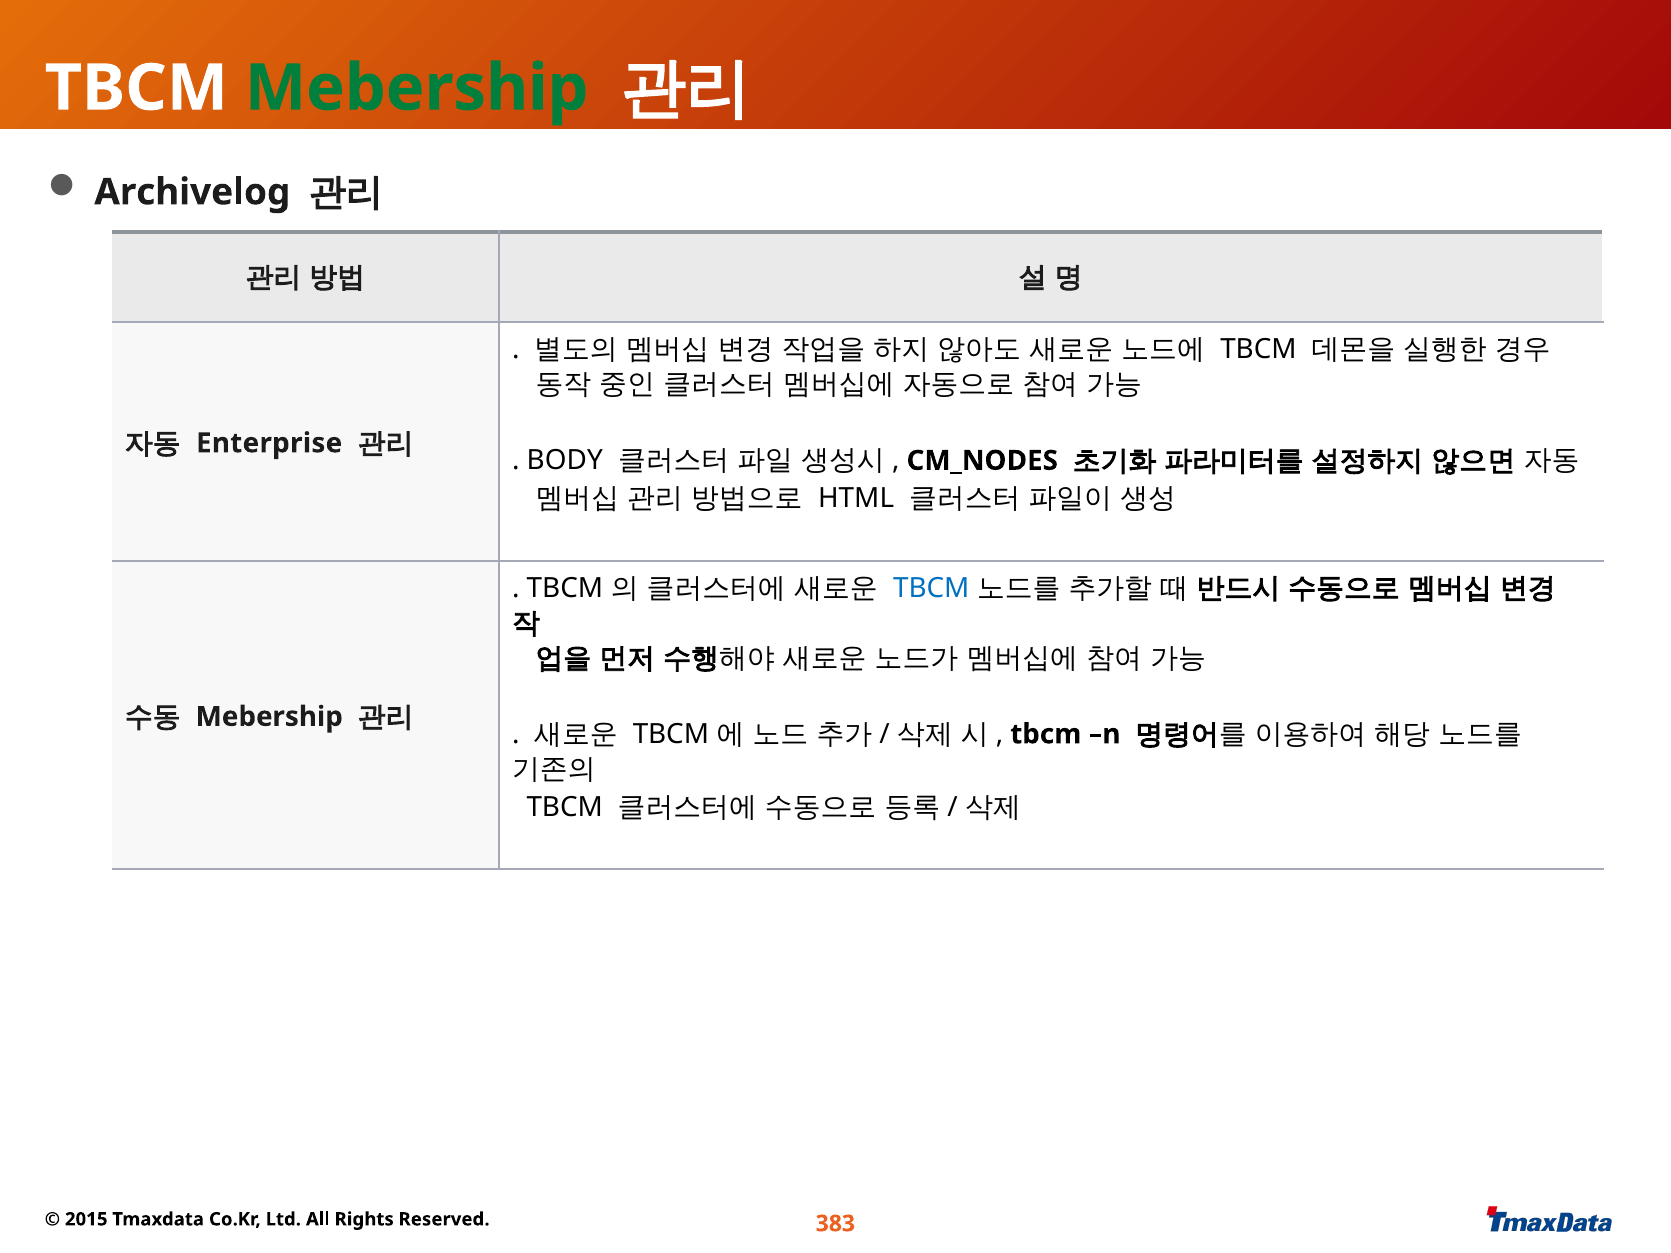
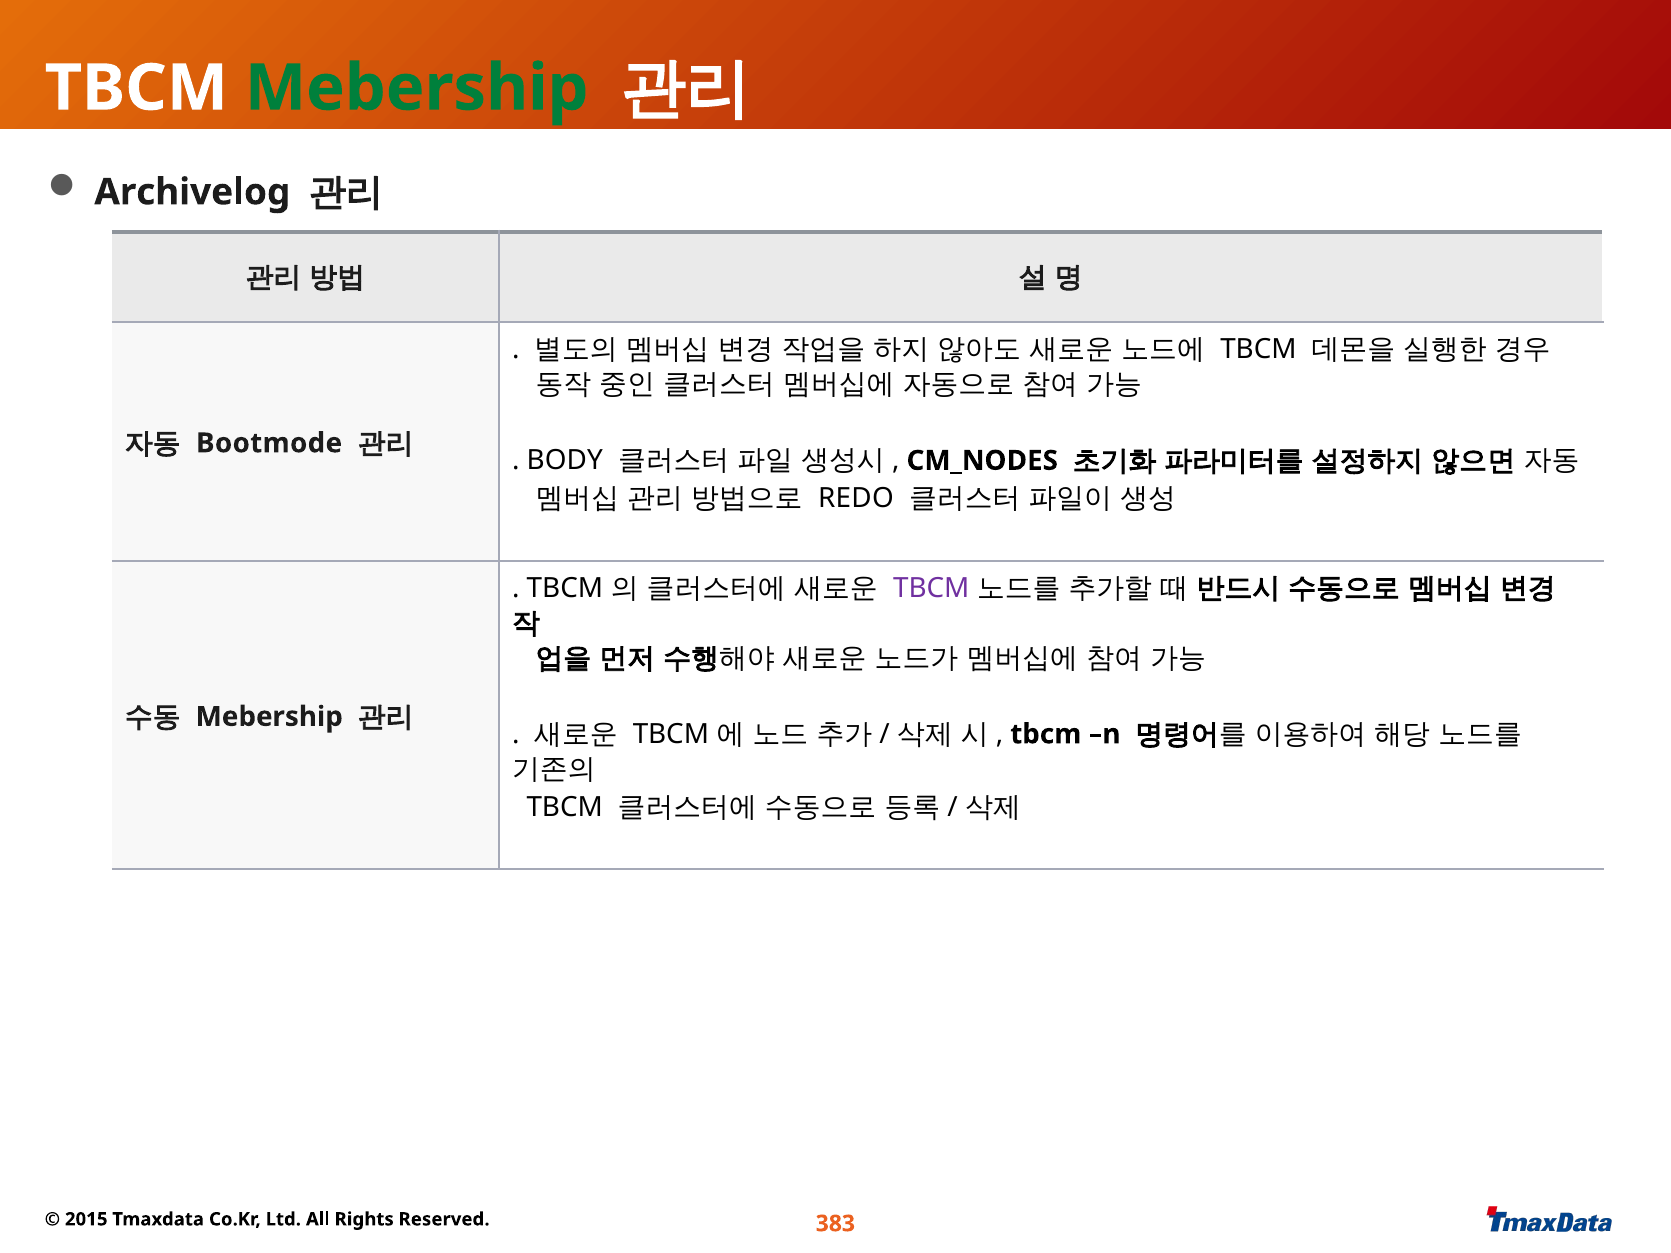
Enterprise: Enterprise -> Bootmode
HTML: HTML -> REDO
TBCM at (931, 588) colour: blue -> purple
